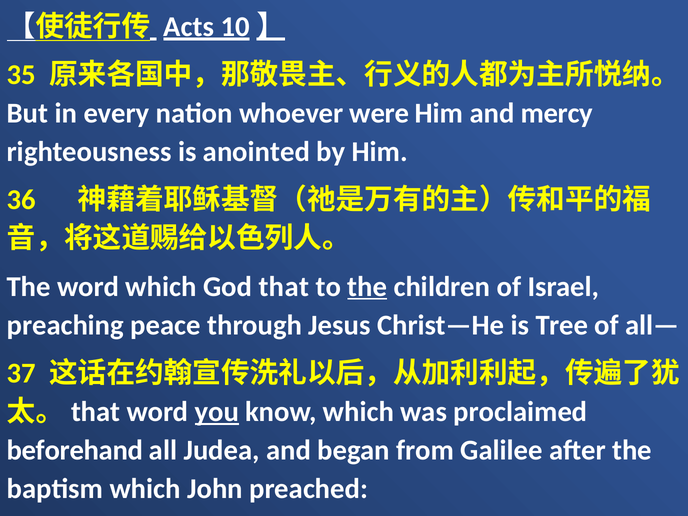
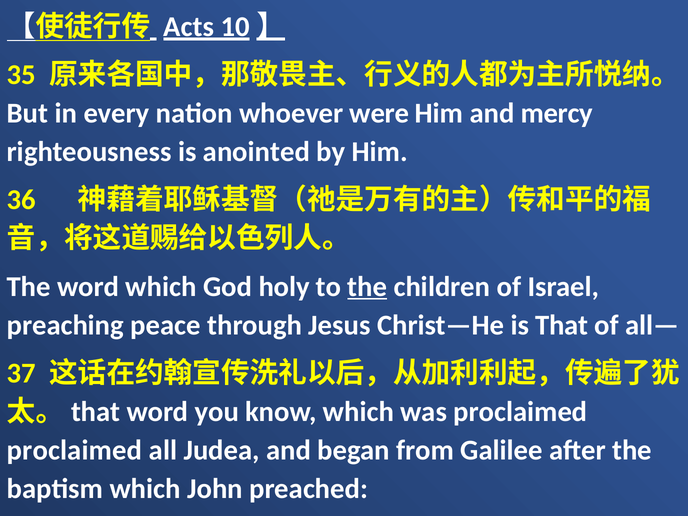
that: that -> holy
Tree: Tree -> That
you underline: present -> none
beforehand at (75, 450): beforehand -> proclaimed
